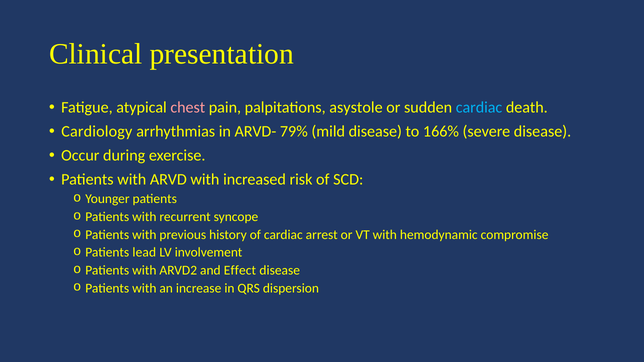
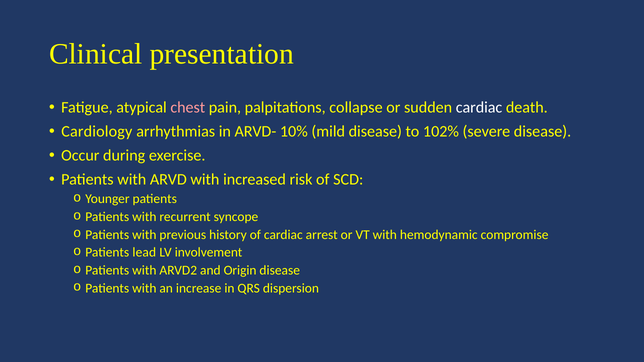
asystole: asystole -> collapse
cardiac at (479, 107) colour: light blue -> white
79%: 79% -> 10%
166%: 166% -> 102%
Effect: Effect -> Origin
